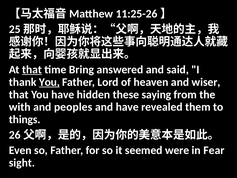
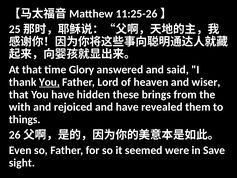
that at (32, 69) underline: present -> none
Bring: Bring -> Glory
saying: saying -> brings
peoples: peoples -> rejoiced
Fear: Fear -> Save
